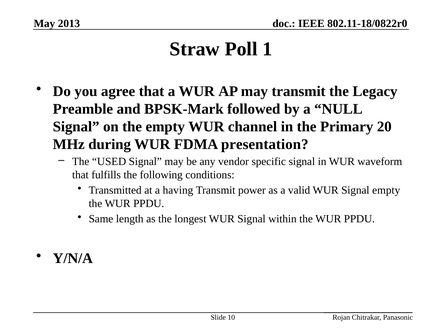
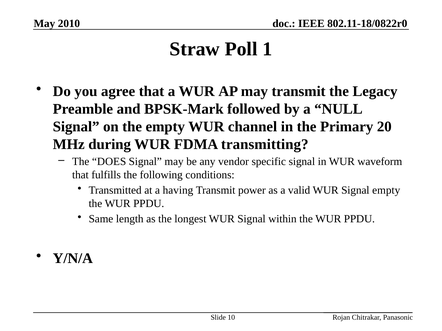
2013: 2013 -> 2010
presentation: presentation -> transmitting
USED: USED -> DOES
